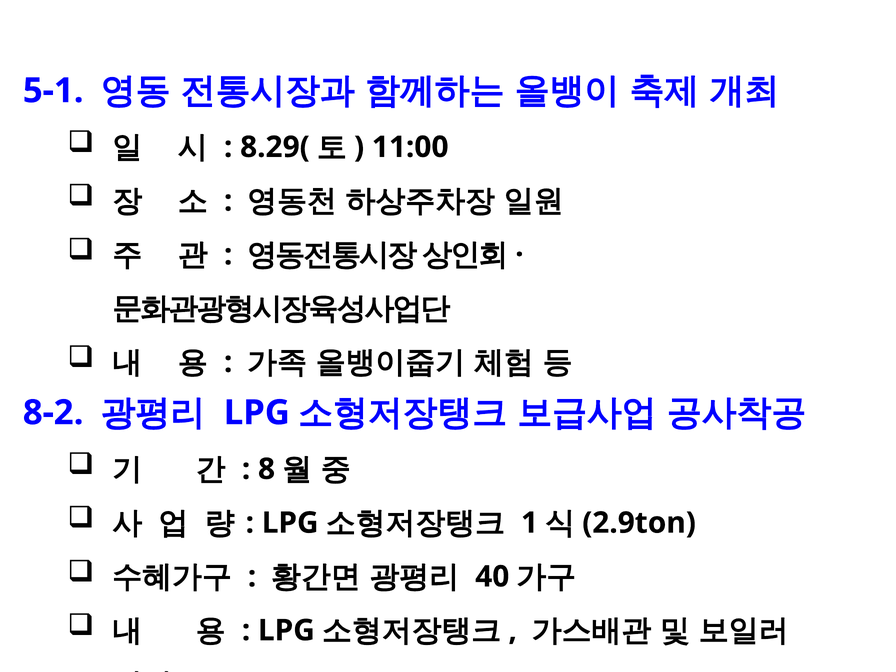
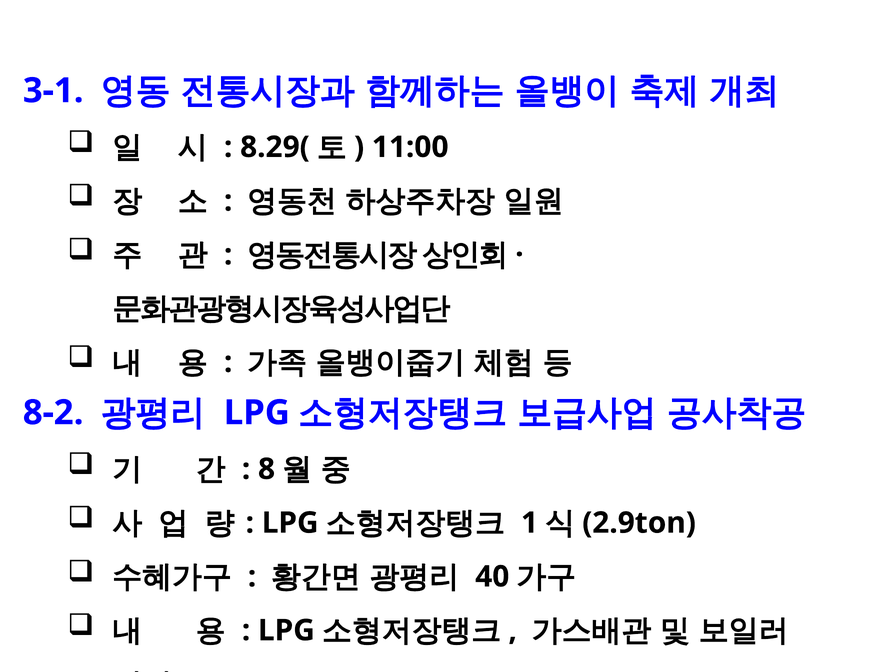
5-1: 5-1 -> 3-1
